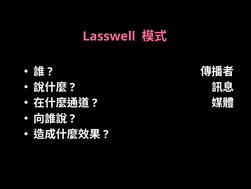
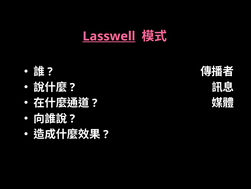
Lasswell underline: none -> present
